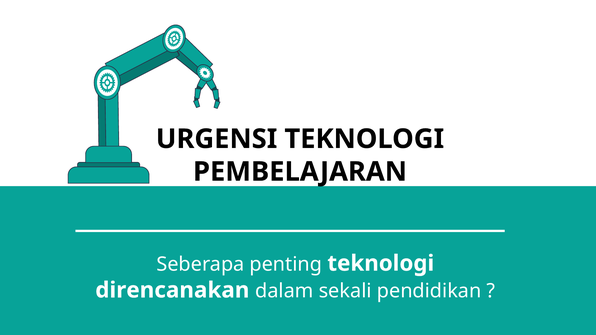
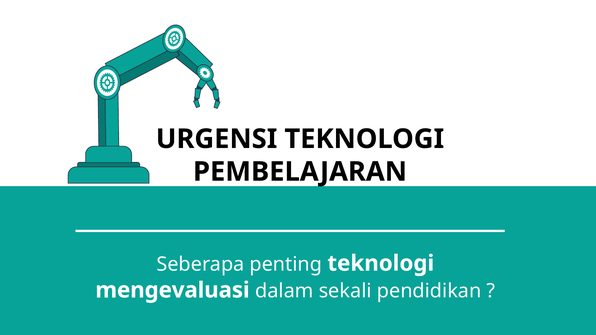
direncanakan: direncanakan -> mengevaluasi
